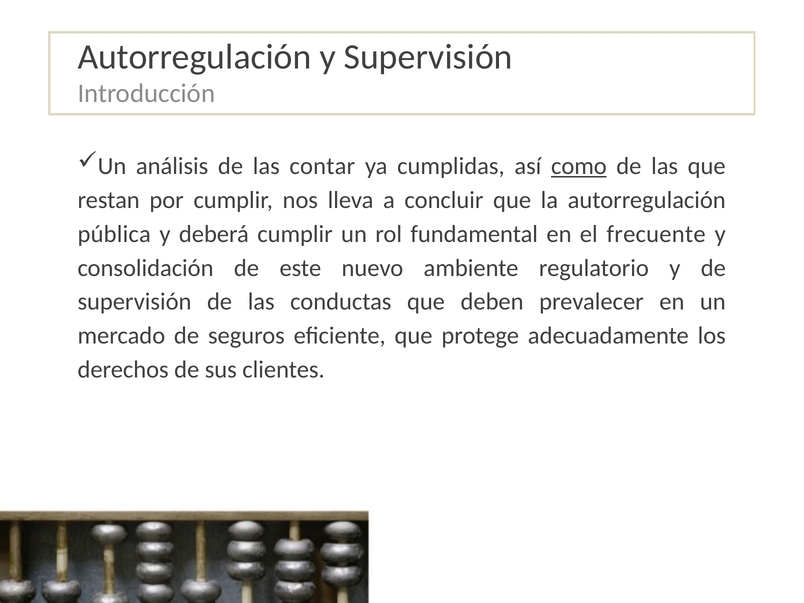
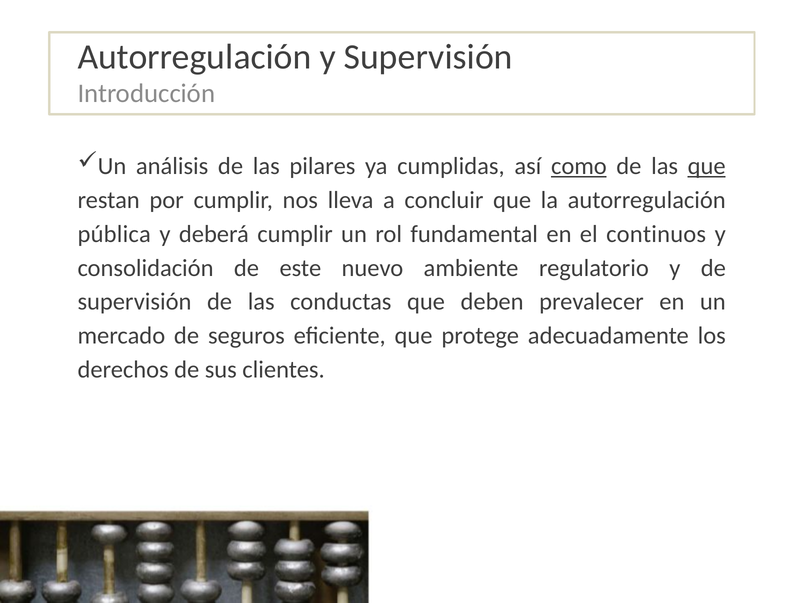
contar: contar -> pilares
que at (707, 166) underline: none -> present
frecuente: frecuente -> continuos
